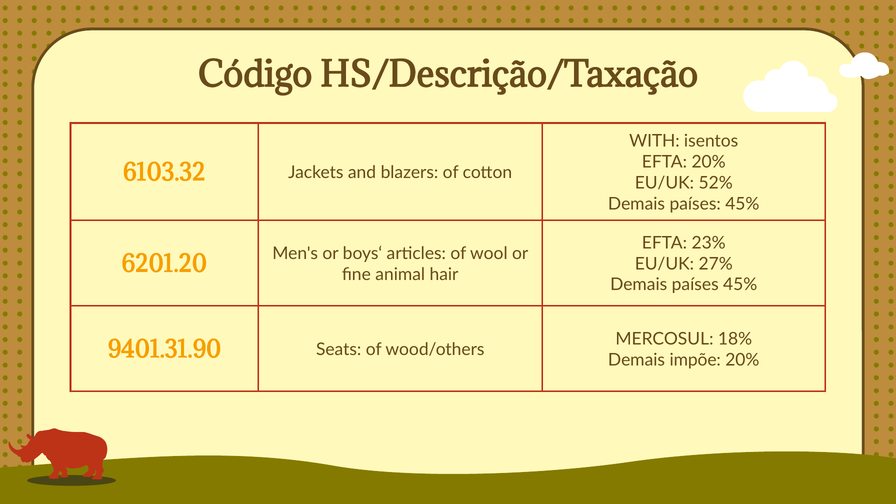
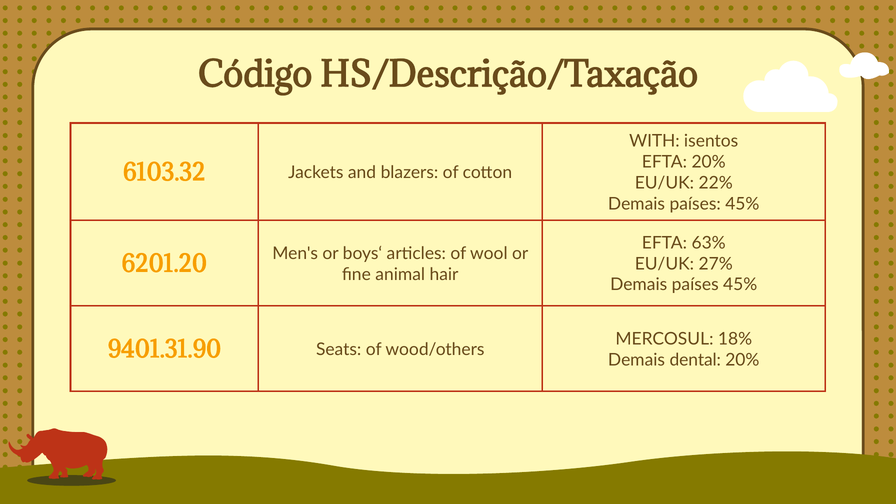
52%: 52% -> 22%
23%: 23% -> 63%
impõe: impõe -> dental
